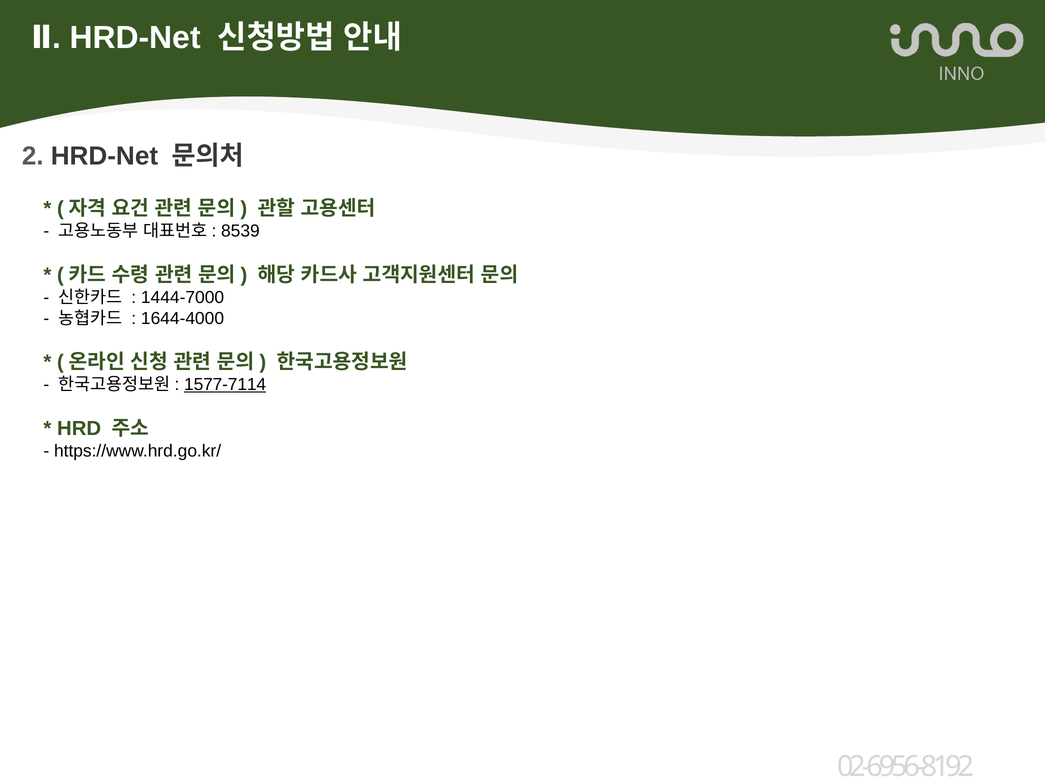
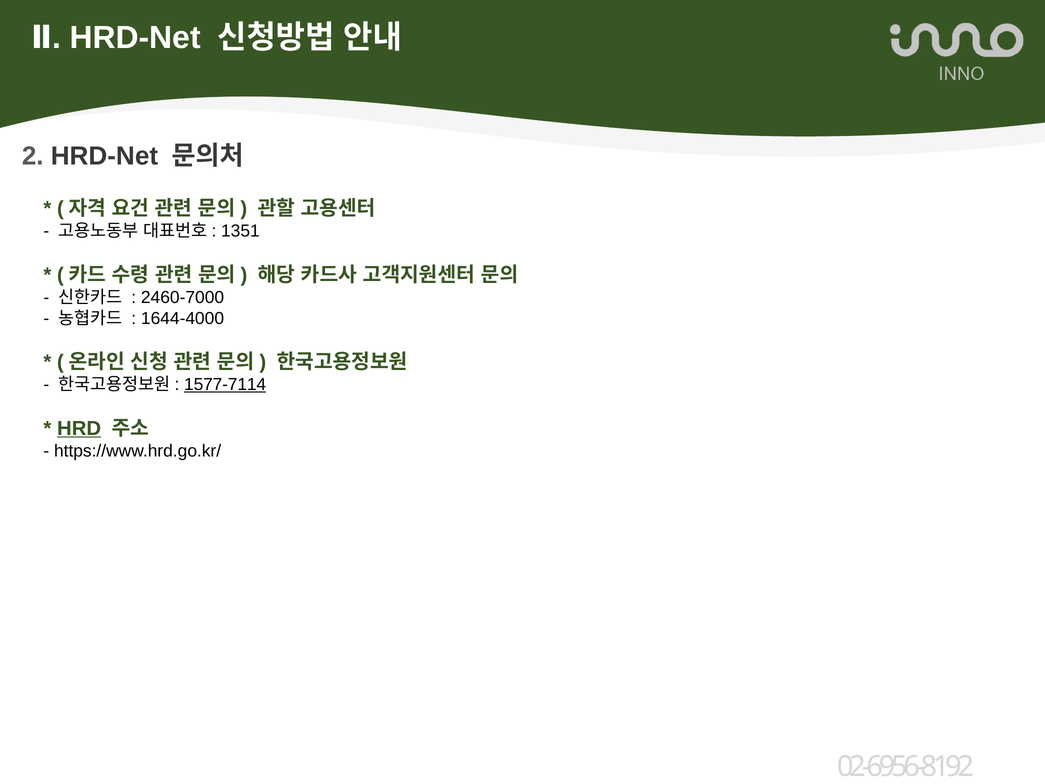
8539: 8539 -> 1351
1444-7000: 1444-7000 -> 2460-7000
HRD underline: none -> present
